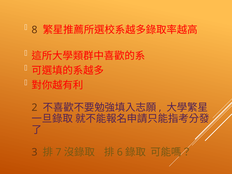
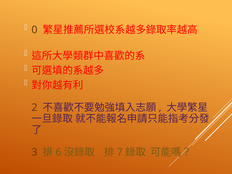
8: 8 -> 0
7: 7 -> 6
6: 6 -> 7
